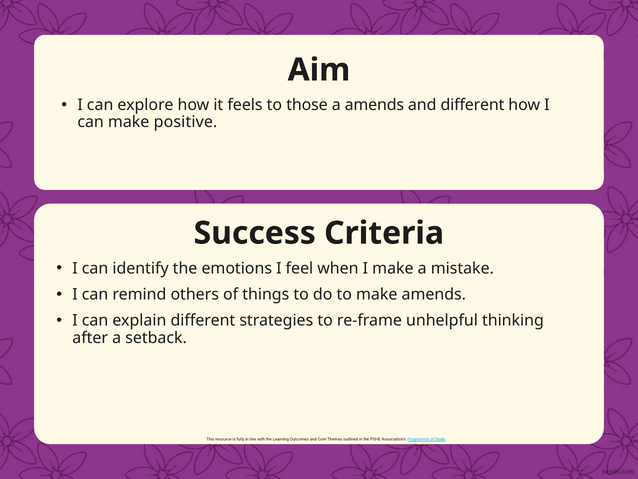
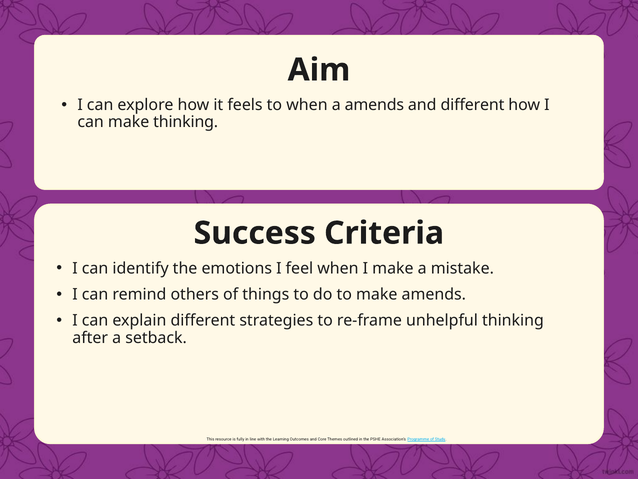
to those: those -> when
make positive: positive -> thinking
